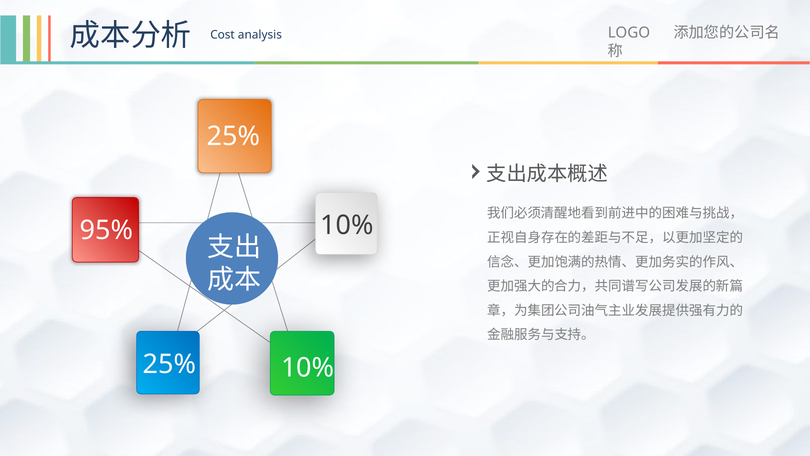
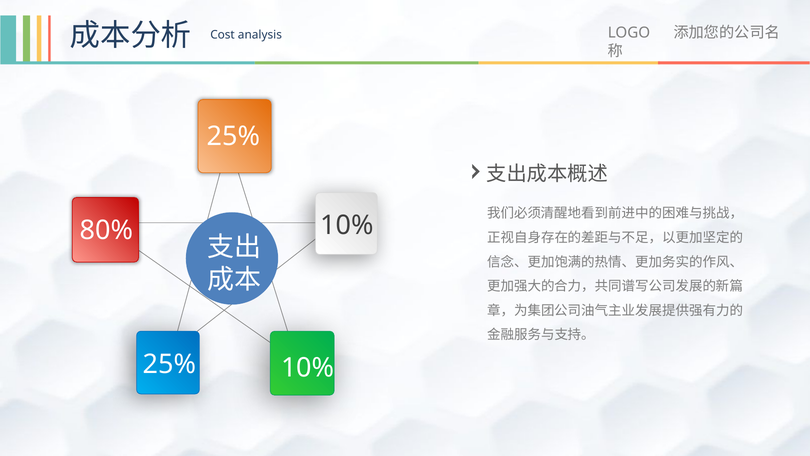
95%: 95% -> 80%
